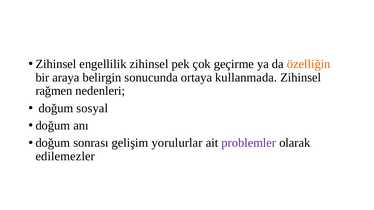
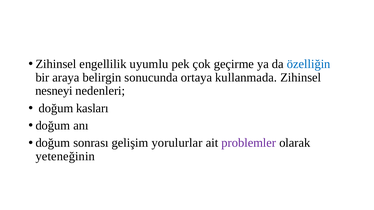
engellilik zihinsel: zihinsel -> uyumlu
özelliğin colour: orange -> blue
rağmen: rağmen -> nesneyi
sosyal: sosyal -> kasları
edilemezler: edilemezler -> yeteneğinin
